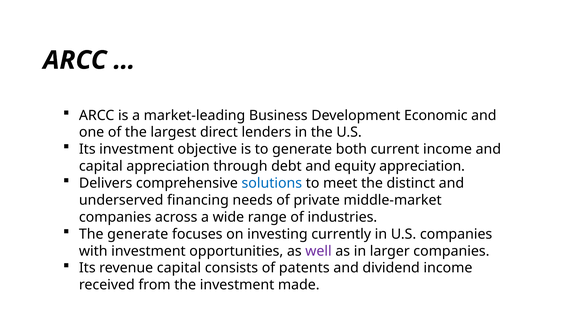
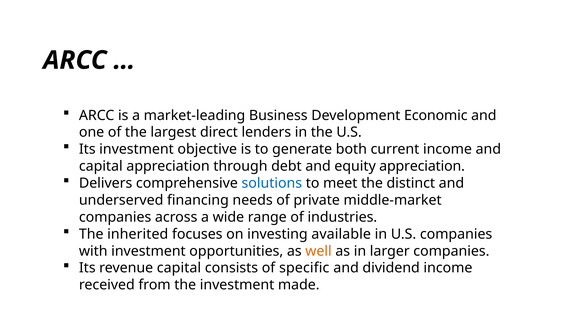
The generate: generate -> inherited
currently: currently -> available
well colour: purple -> orange
patents: patents -> specific
